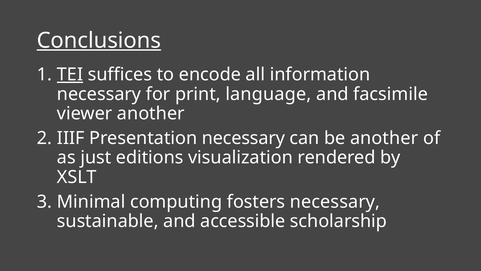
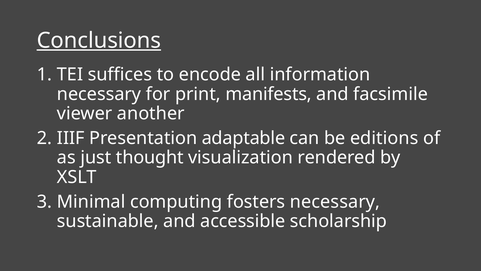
TEI underline: present -> none
language: language -> manifests
Presentation necessary: necessary -> adaptable
be another: another -> editions
editions: editions -> thought
